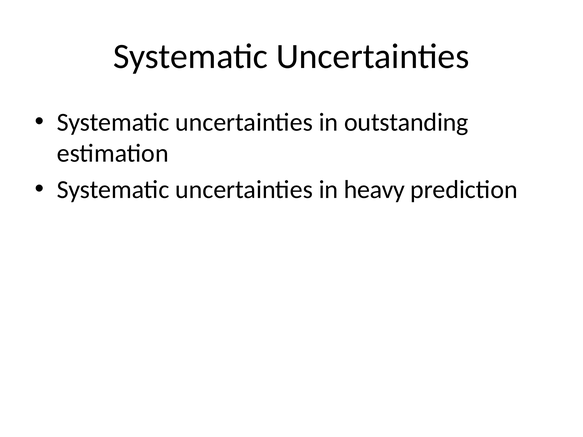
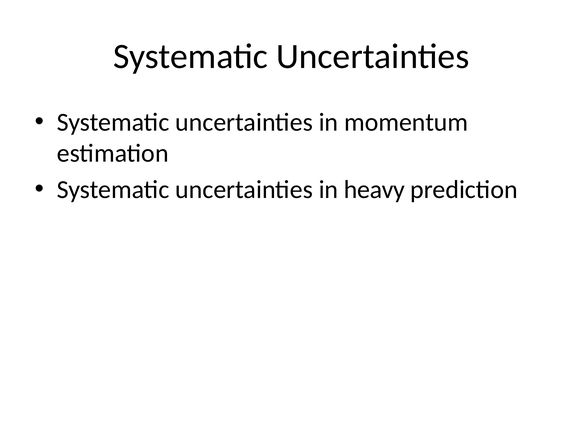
outstanding: outstanding -> momentum
